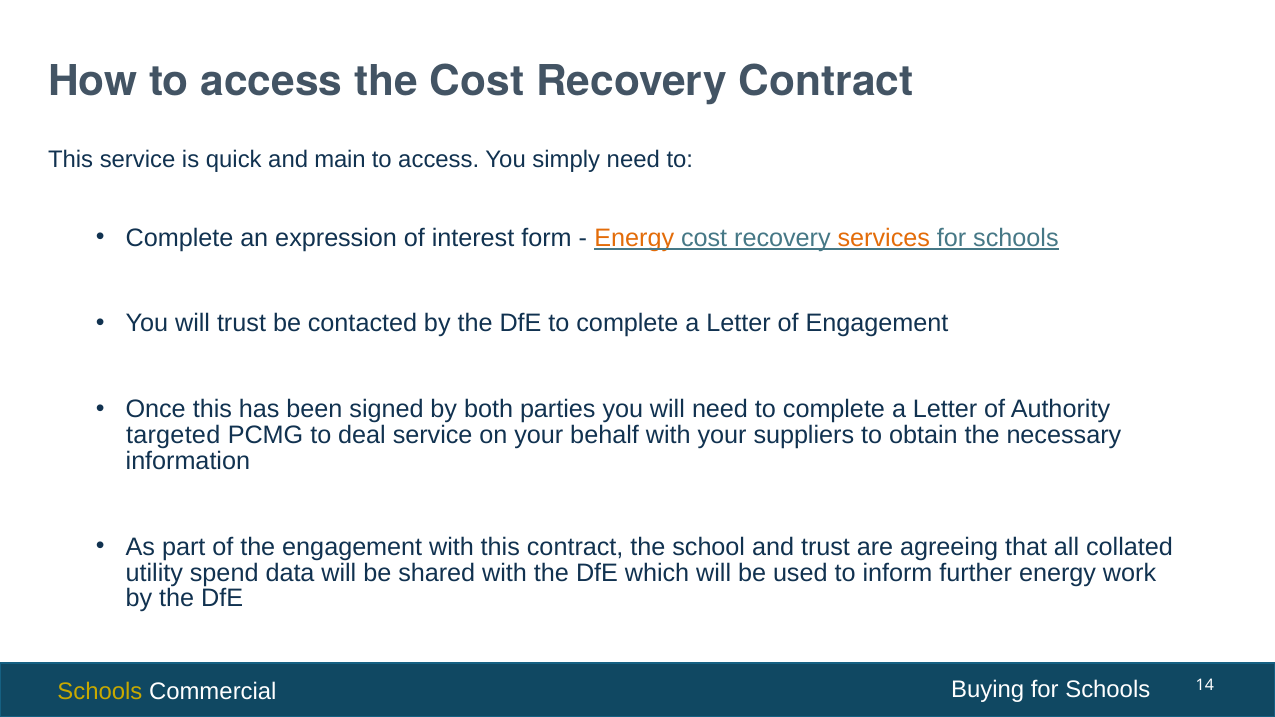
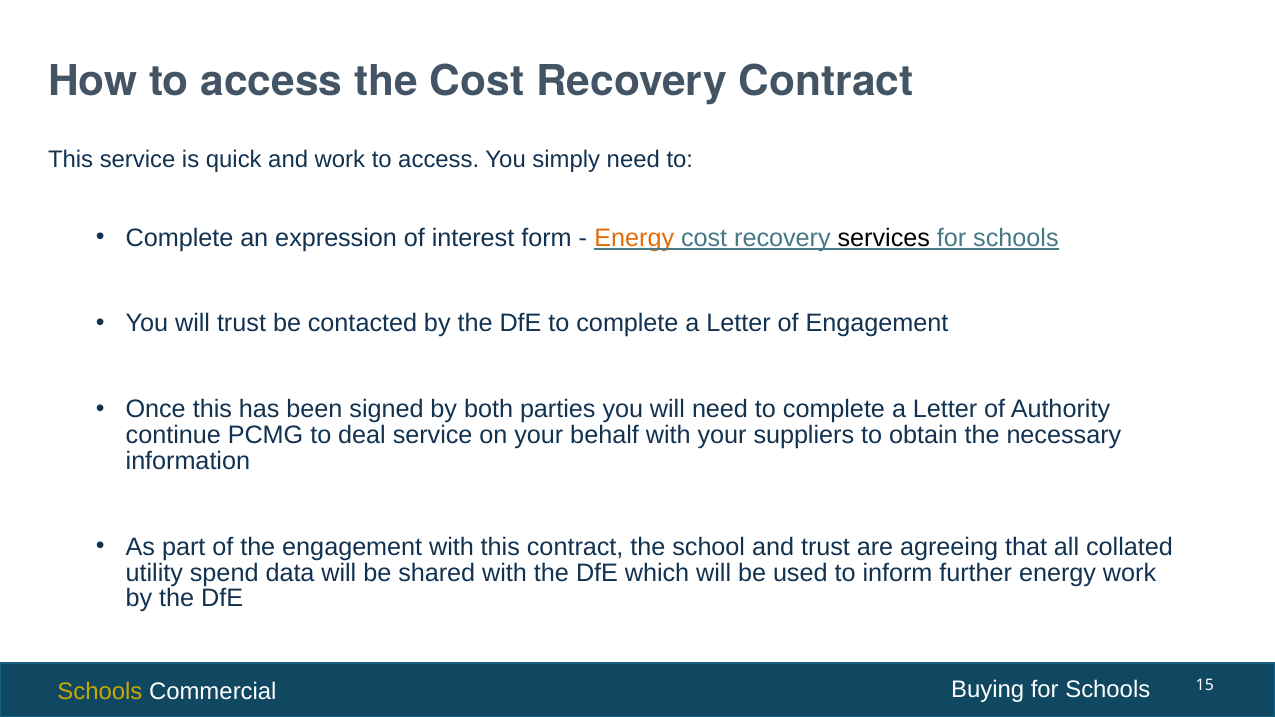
and main: main -> work
services colour: orange -> black
targeted: targeted -> continue
14: 14 -> 15
